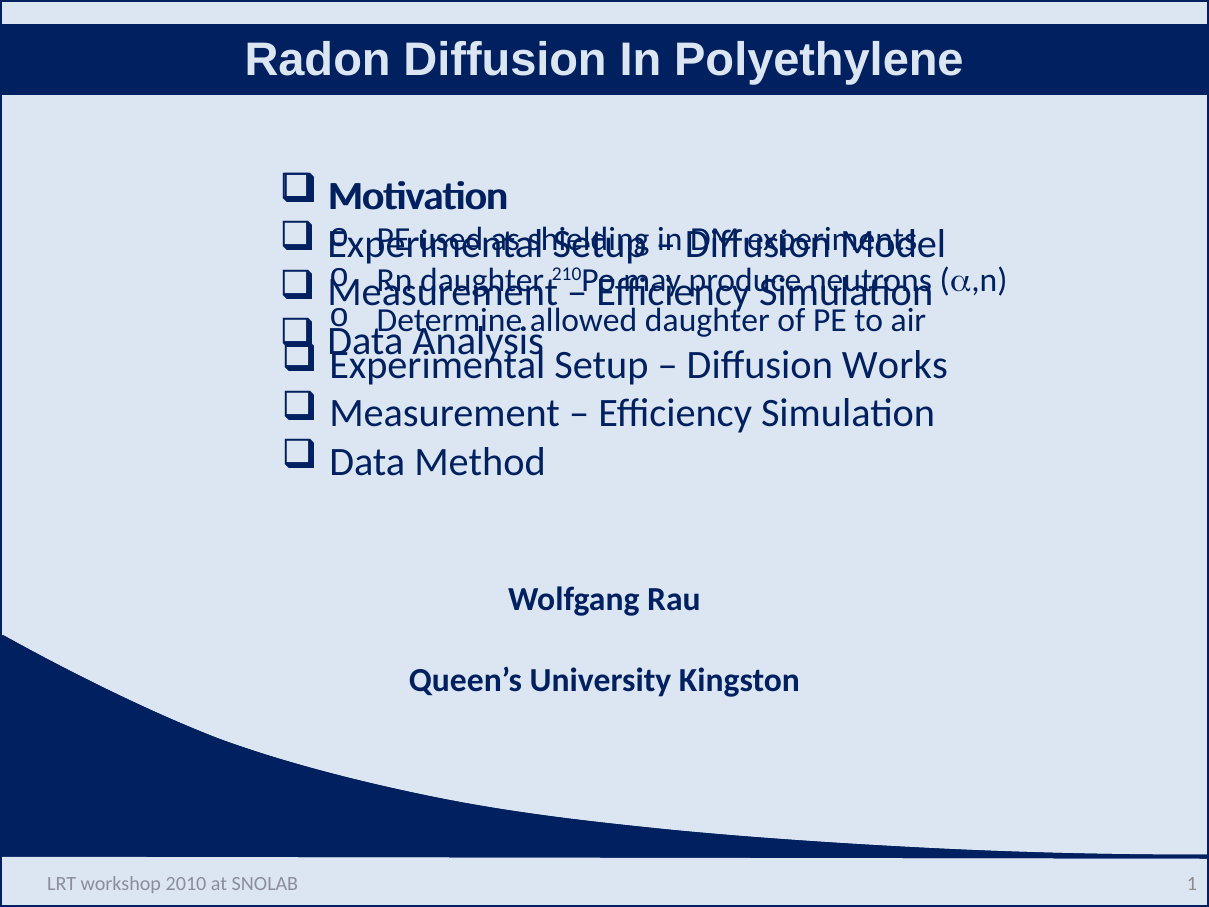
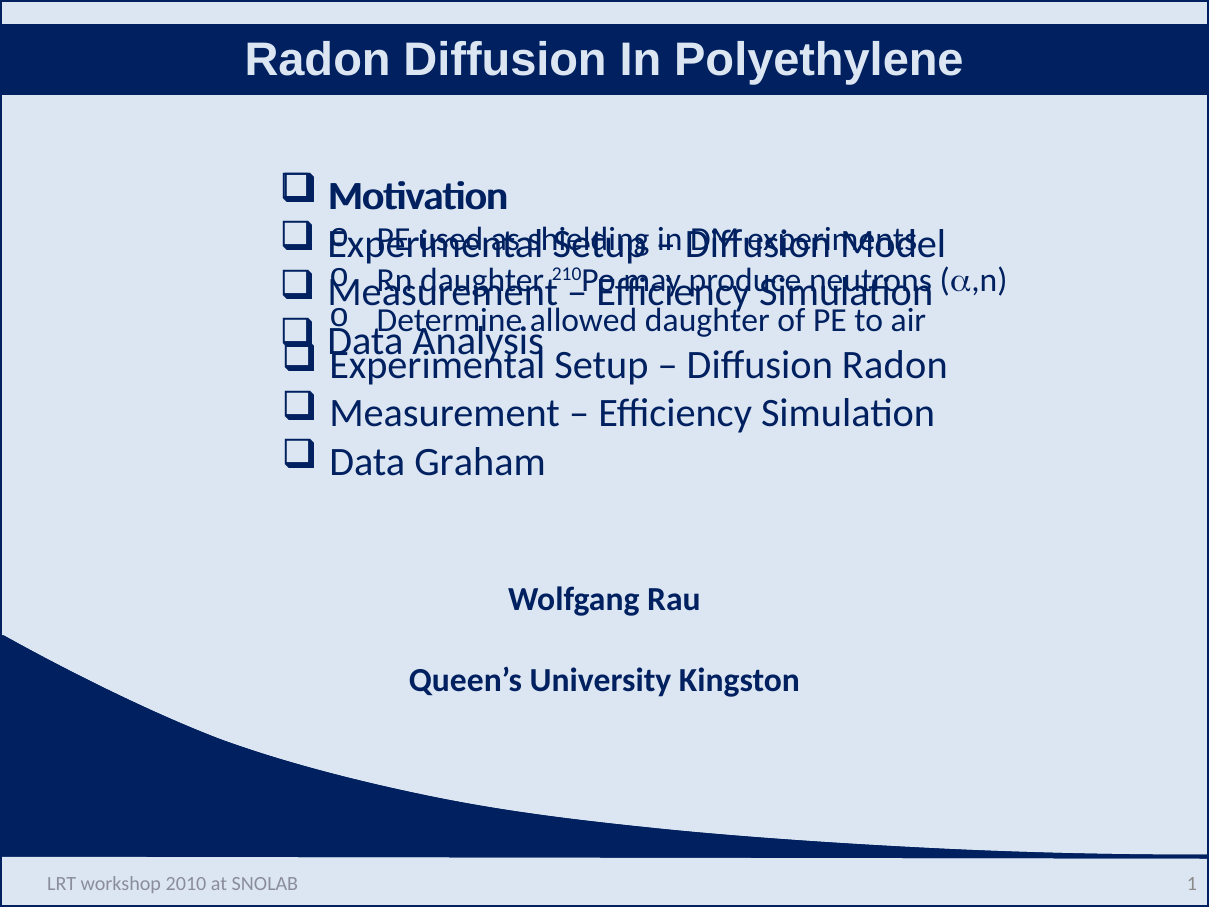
Diffusion Works: Works -> Radon
Method: Method -> Graham
